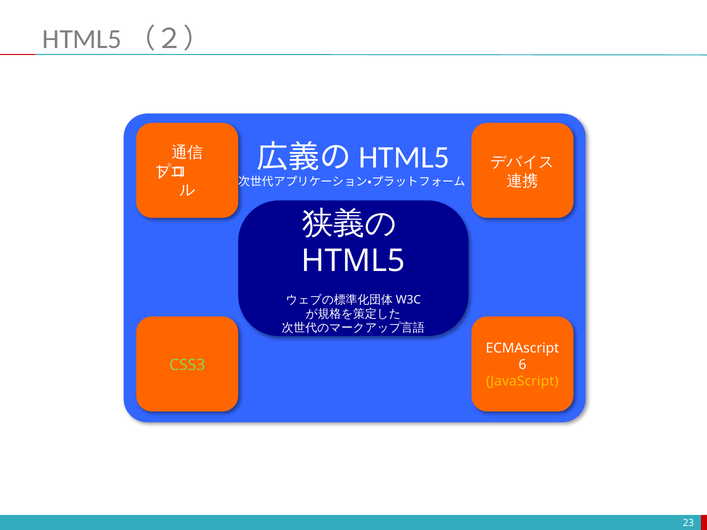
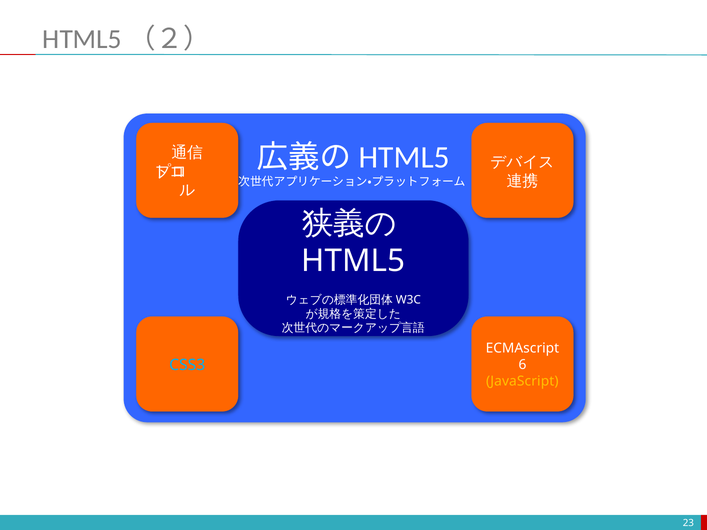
CSS3 colour: light green -> light blue
